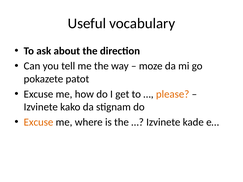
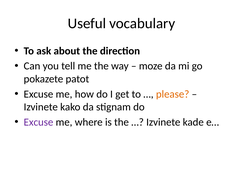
Excuse at (38, 122) colour: orange -> purple
